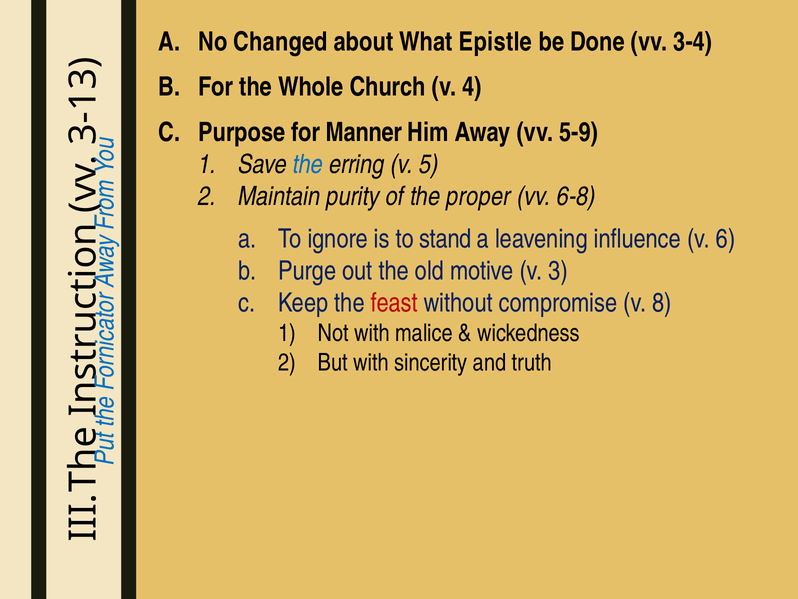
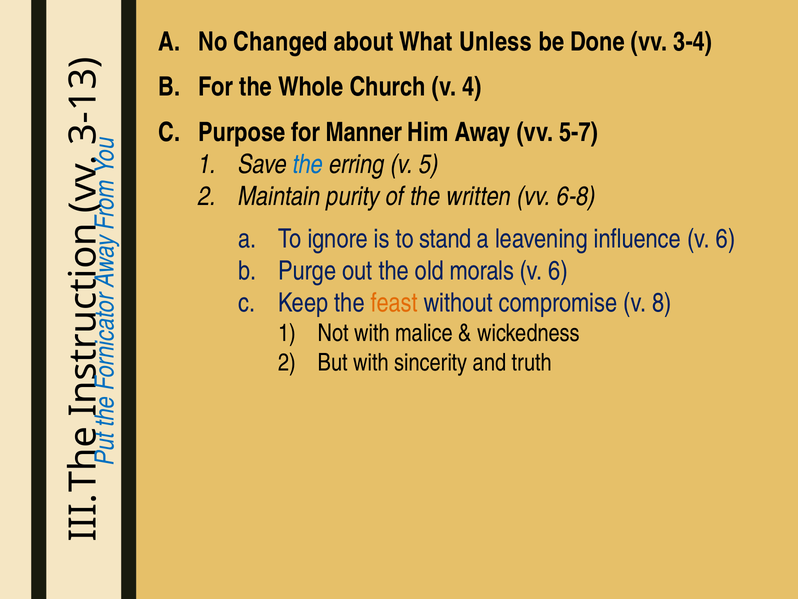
Epistle: Epistle -> Unless
5-9: 5-9 -> 5-7
proper: proper -> written
motive: motive -> morals
3 at (558, 271): 3 -> 6
feast colour: red -> orange
